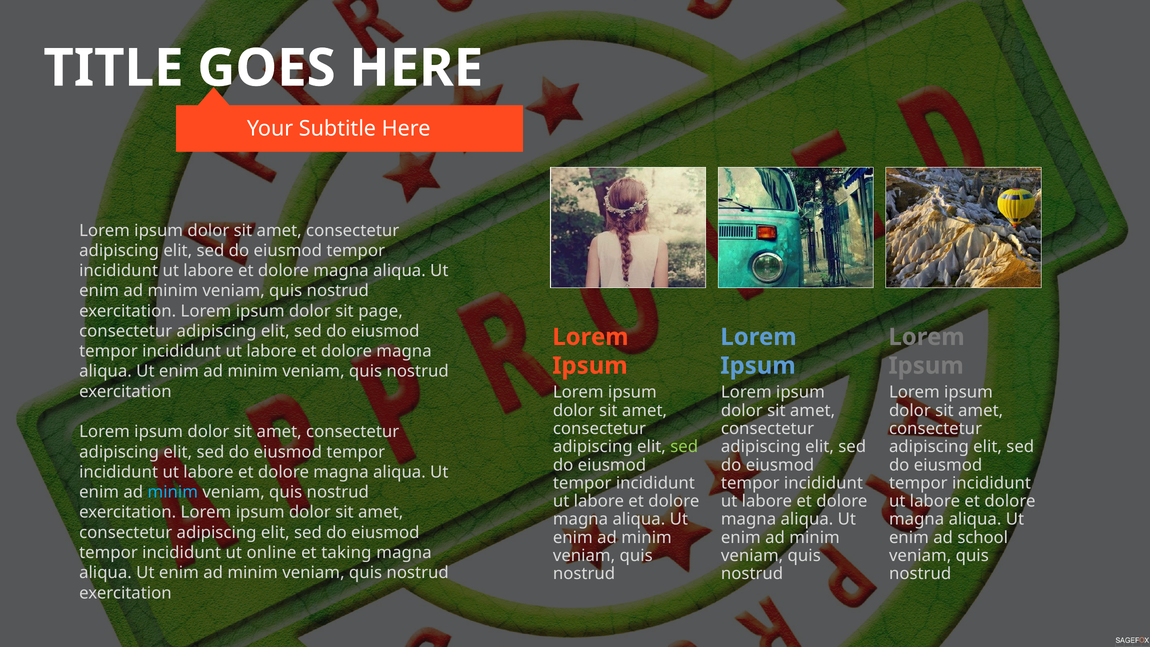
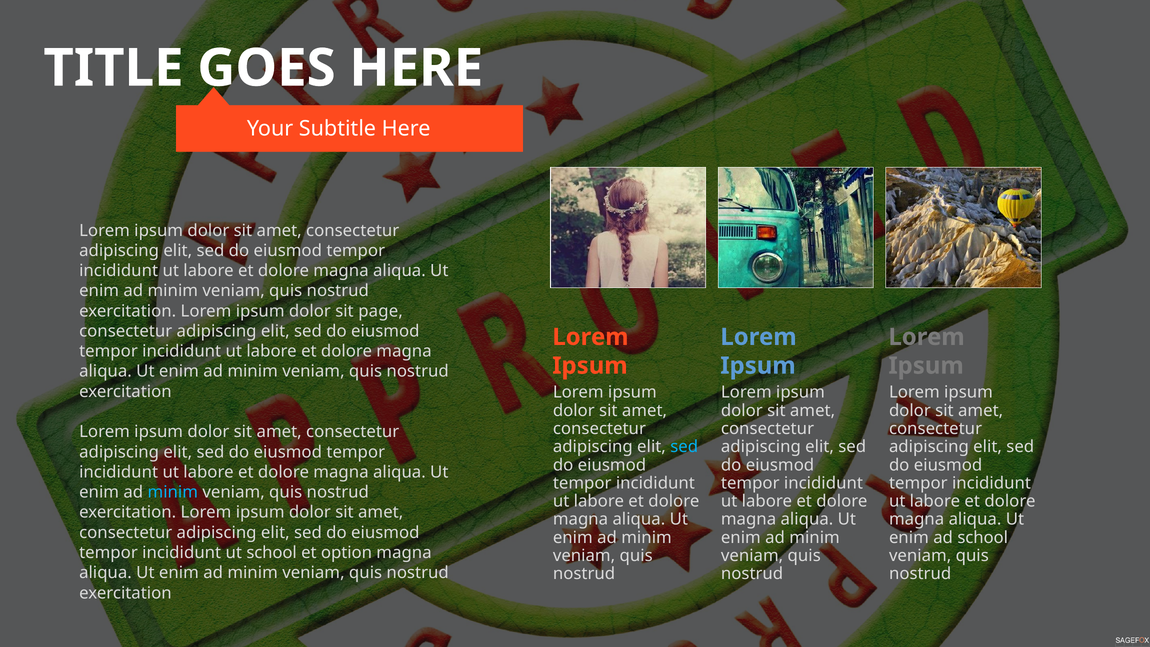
sed at (684, 447) colour: light green -> light blue
ut online: online -> school
taking: taking -> option
